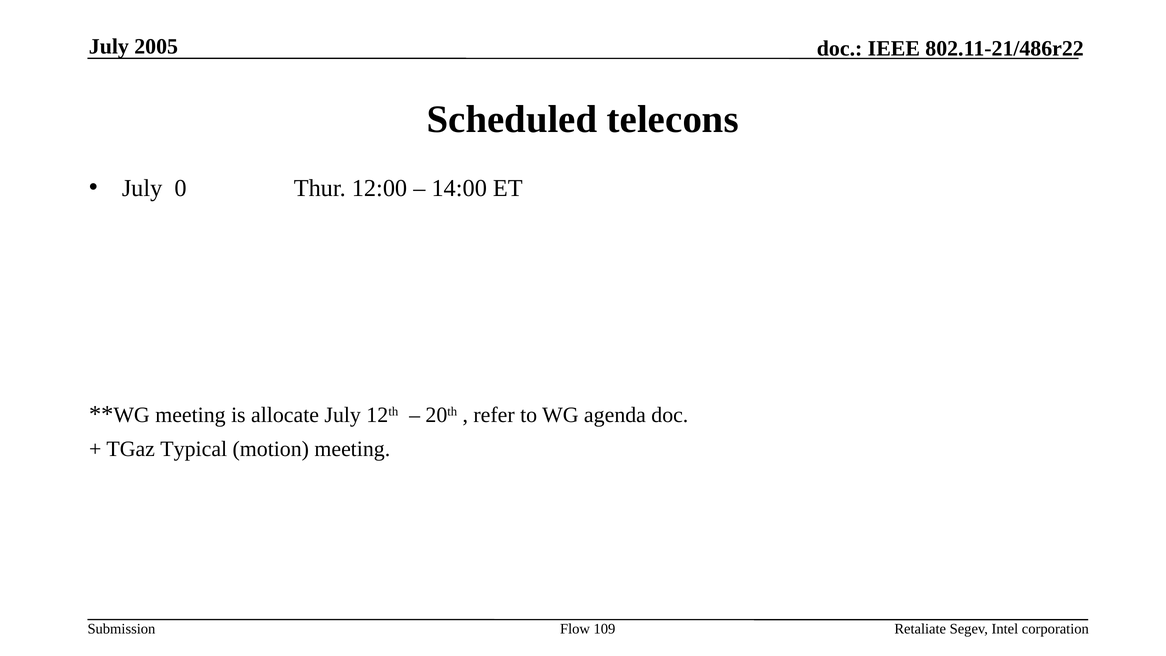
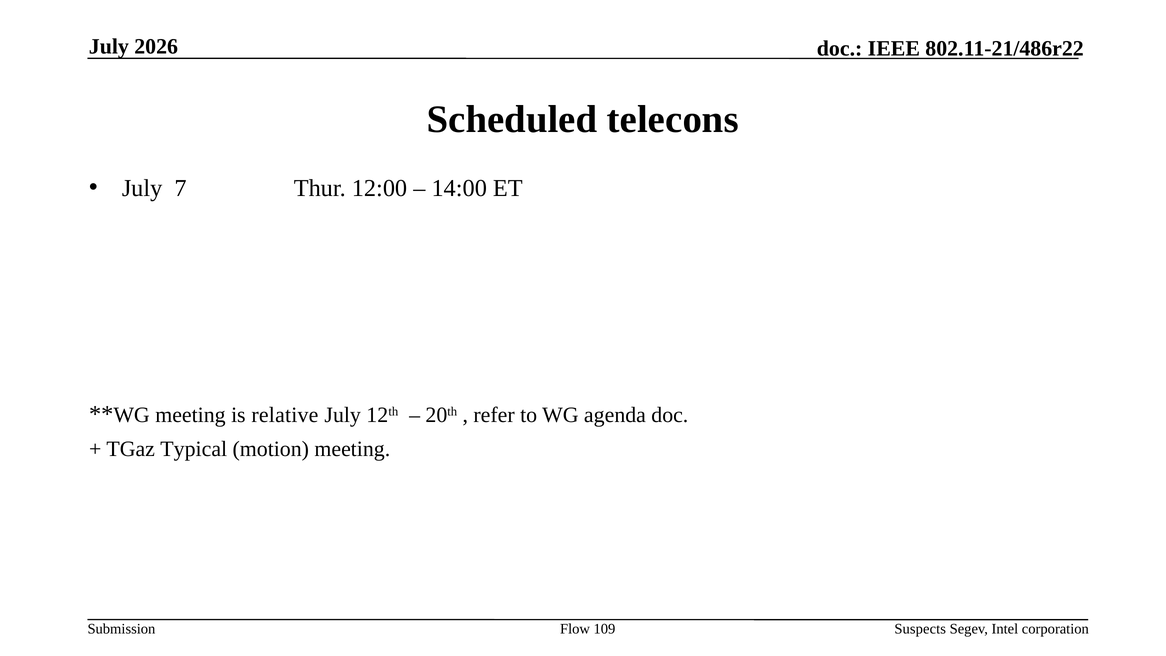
2005: 2005 -> 2026
0: 0 -> 7
allocate: allocate -> relative
Retaliate: Retaliate -> Suspects
